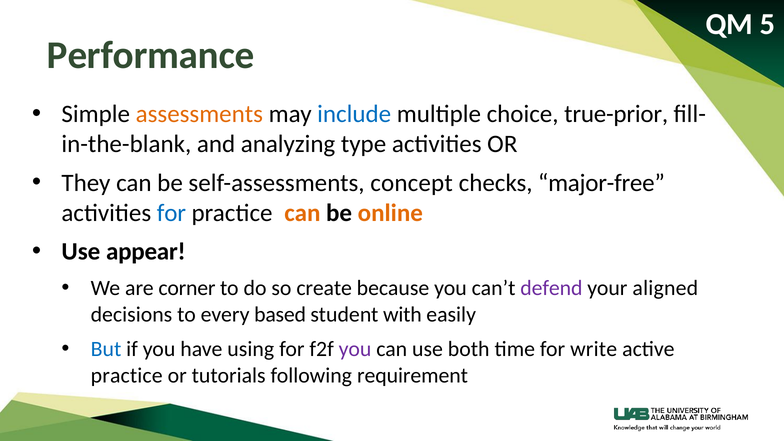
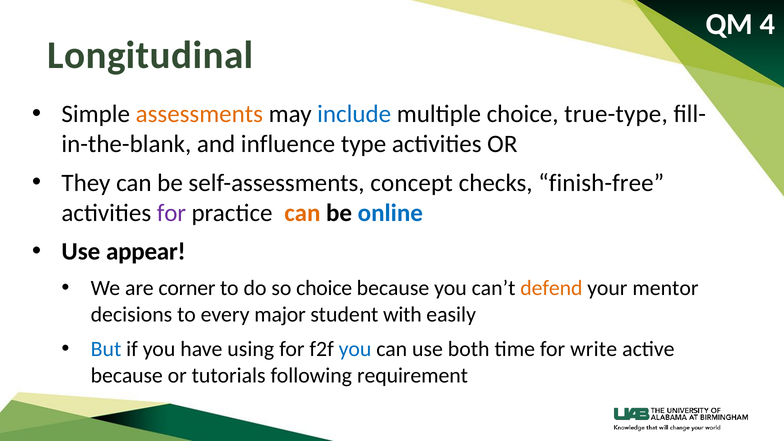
5: 5 -> 4
Performance: Performance -> Longitudinal
true-prior: true-prior -> true-type
analyzing: analyzing -> influence
major-free: major-free -> finish-free
for at (171, 213) colour: blue -> purple
online colour: orange -> blue
so create: create -> choice
defend colour: purple -> orange
aligned: aligned -> mentor
based: based -> major
you at (355, 349) colour: purple -> blue
practice at (127, 375): practice -> because
